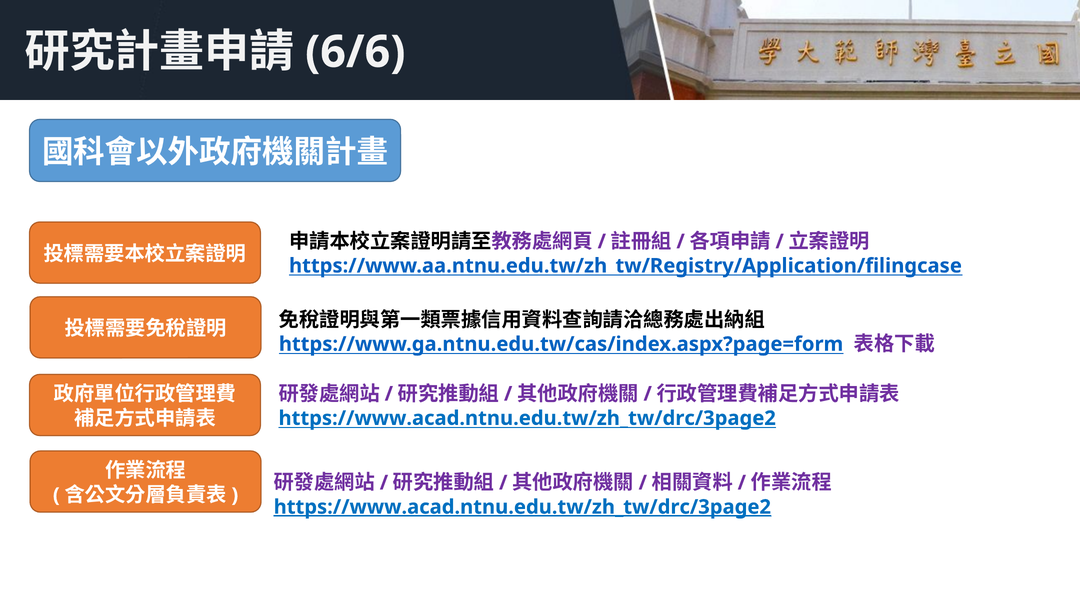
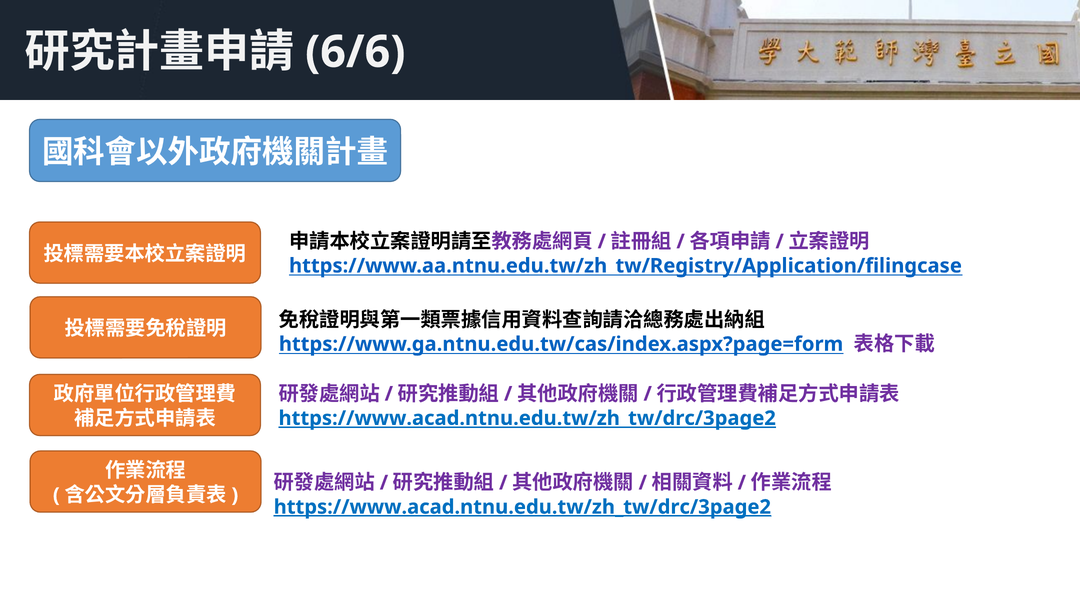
https://www.acad.ntnu.edu.tw/zh_tw/drc/3page2 at (527, 419) underline: none -> present
